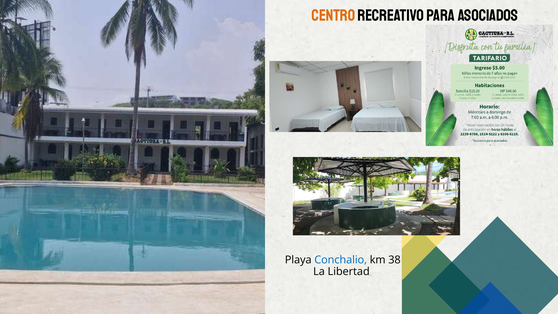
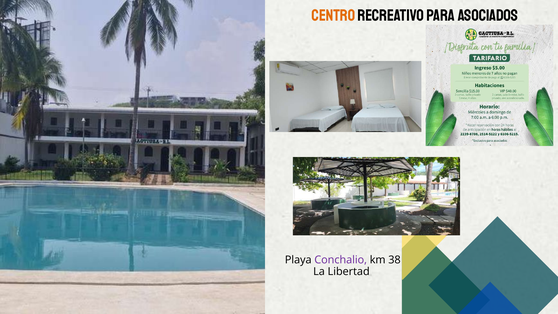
Conchalio colour: blue -> purple
